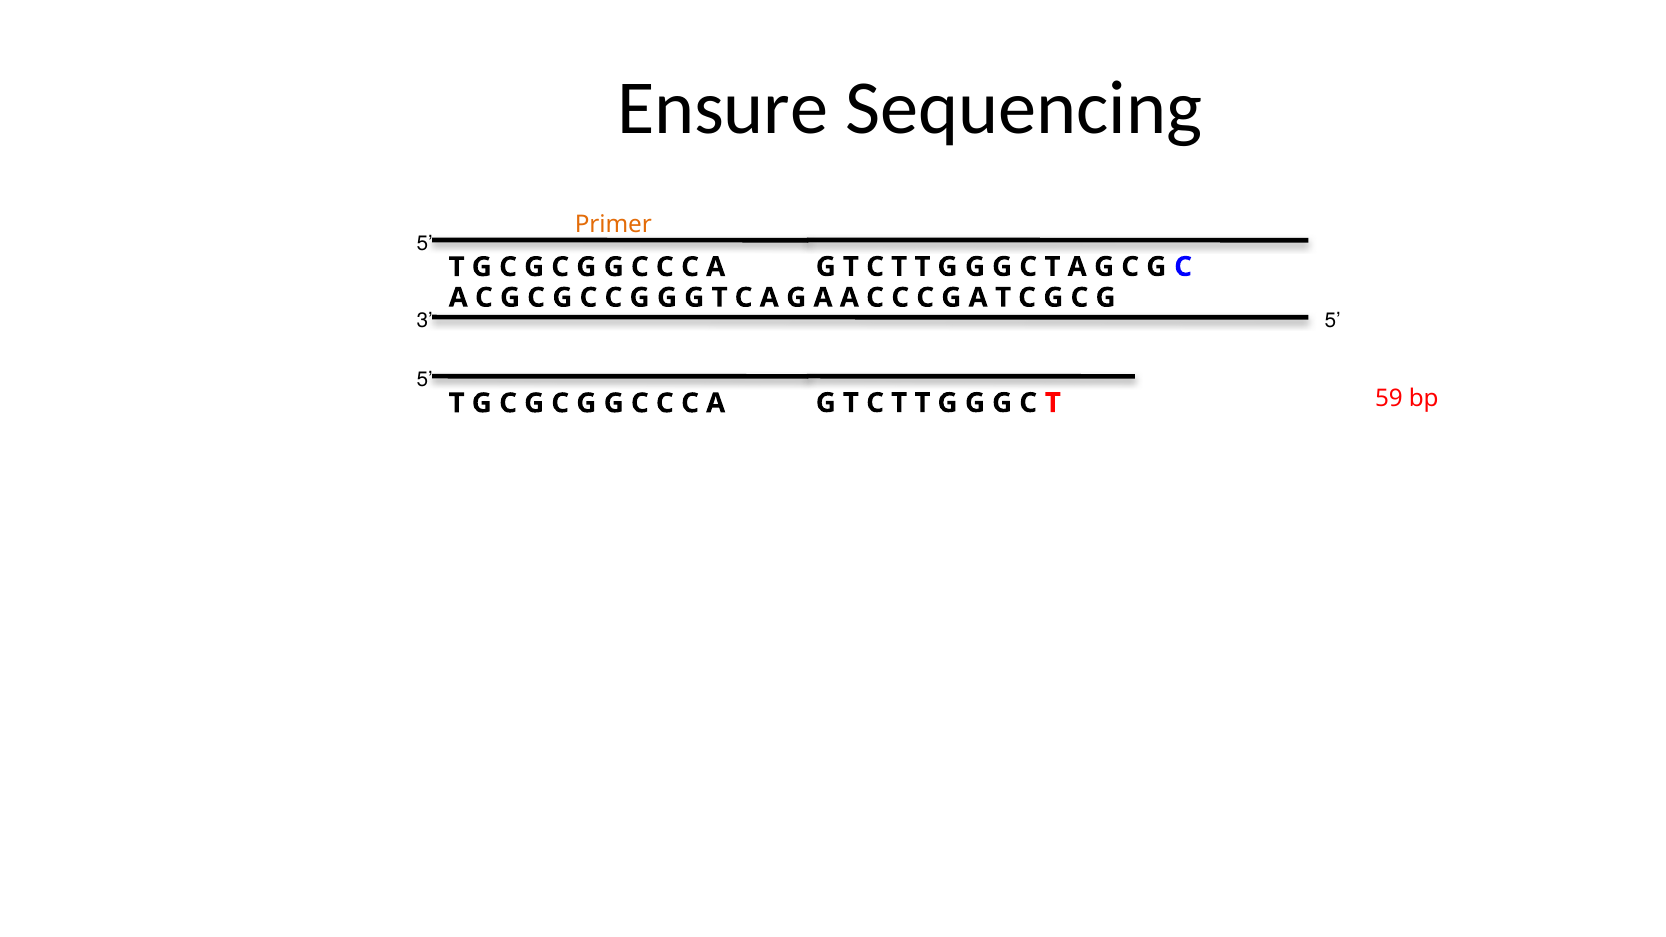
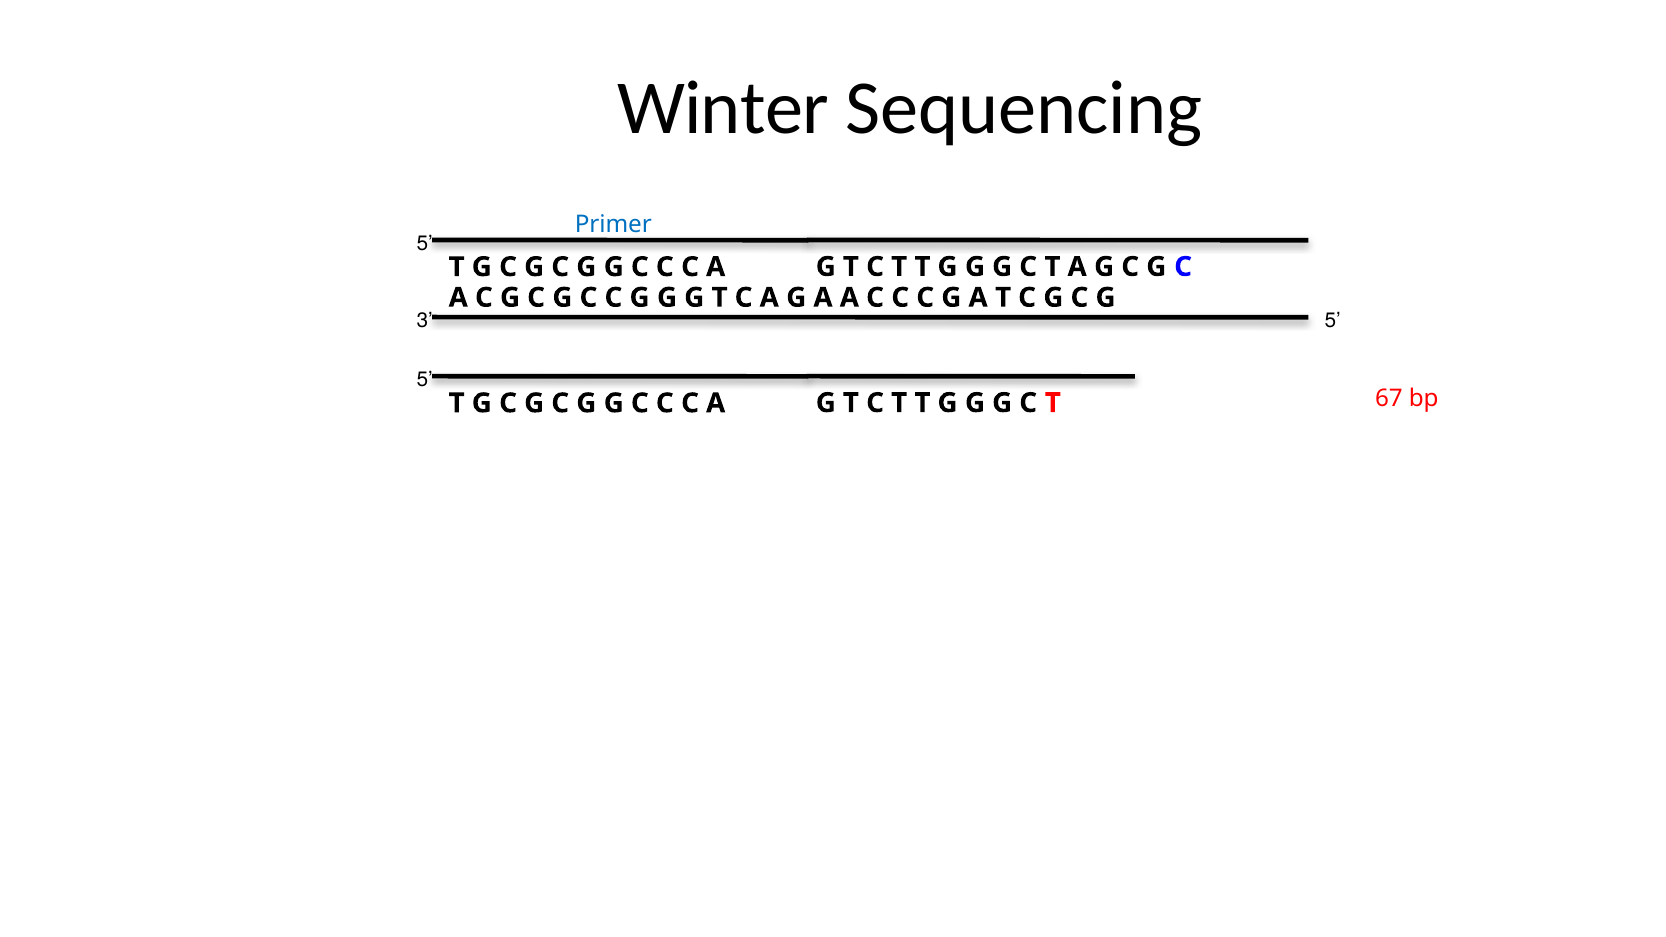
Ensure: Ensure -> Winter
Primer colour: orange -> blue
59: 59 -> 67
